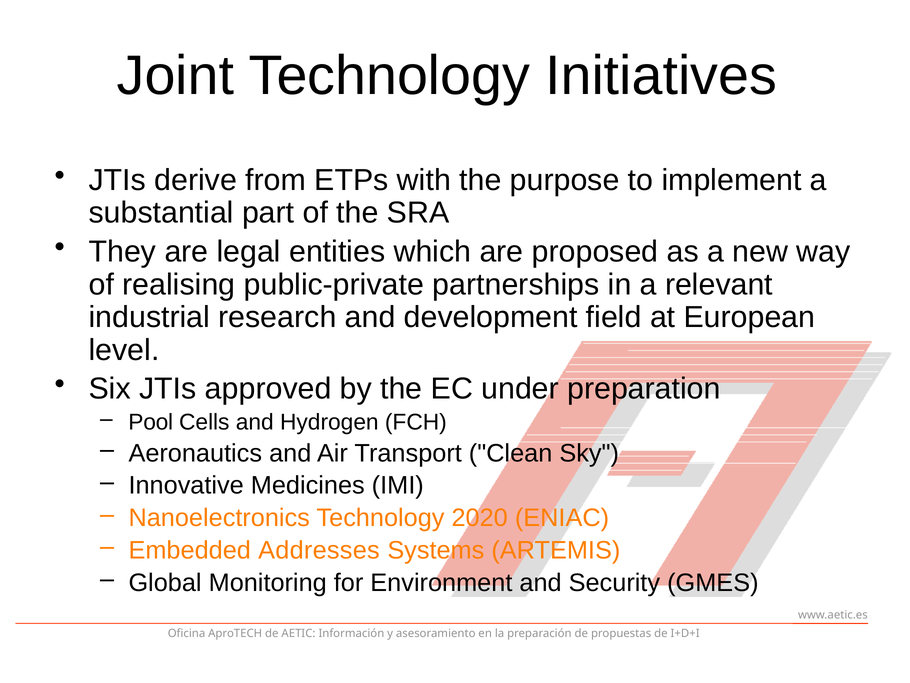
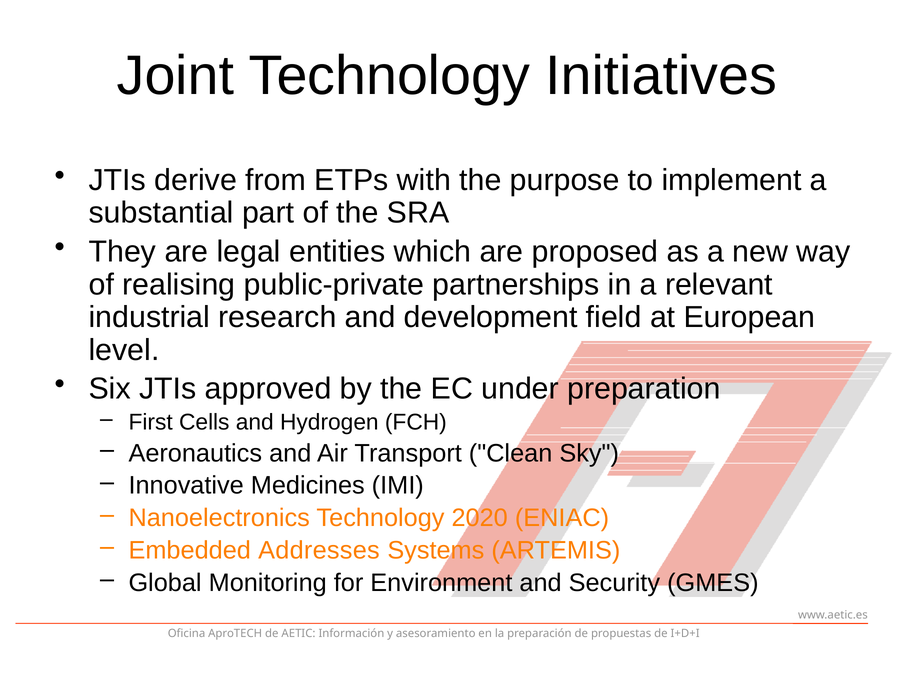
Pool: Pool -> First
